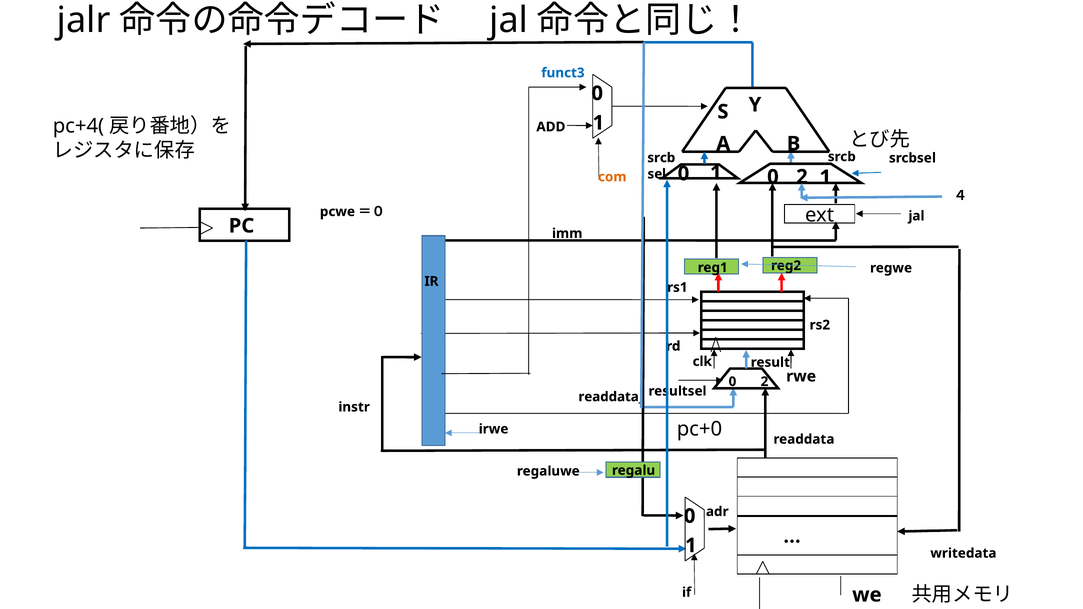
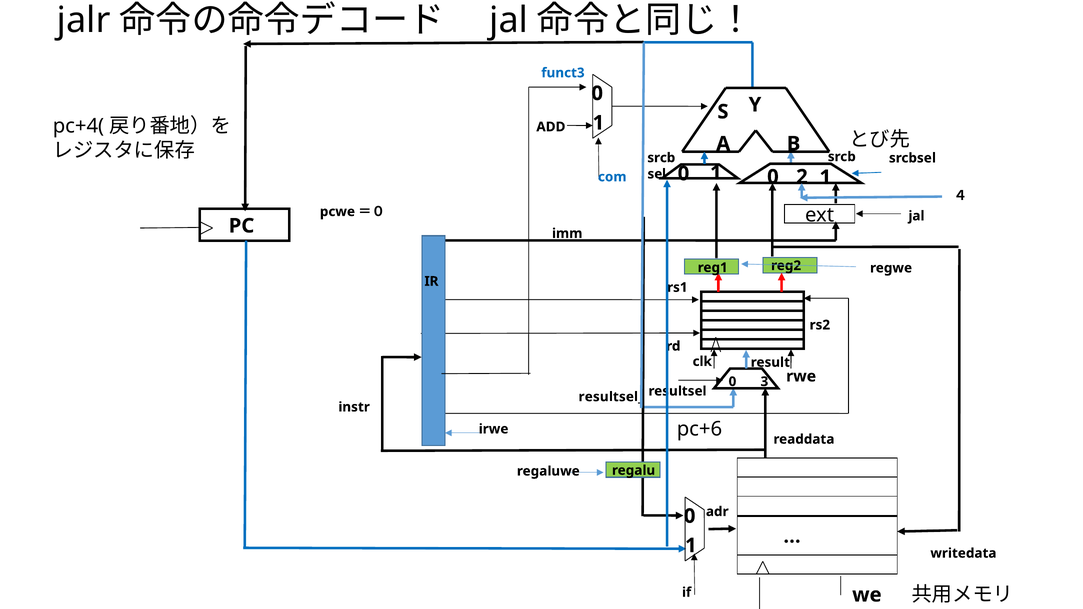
com colour: orange -> blue
0 2: 2 -> 3
readdata_: readdata_ -> resultsel_
pc+0: pc+0 -> pc+6
